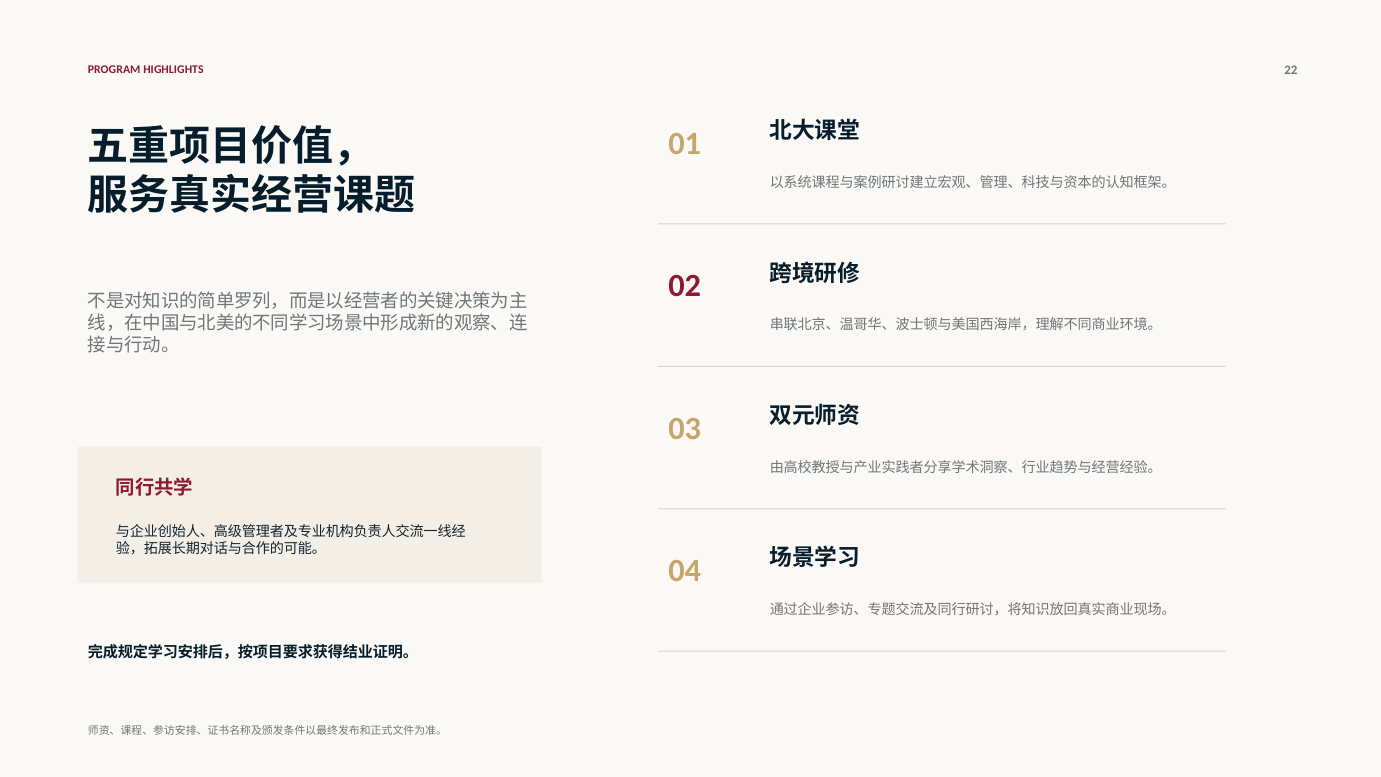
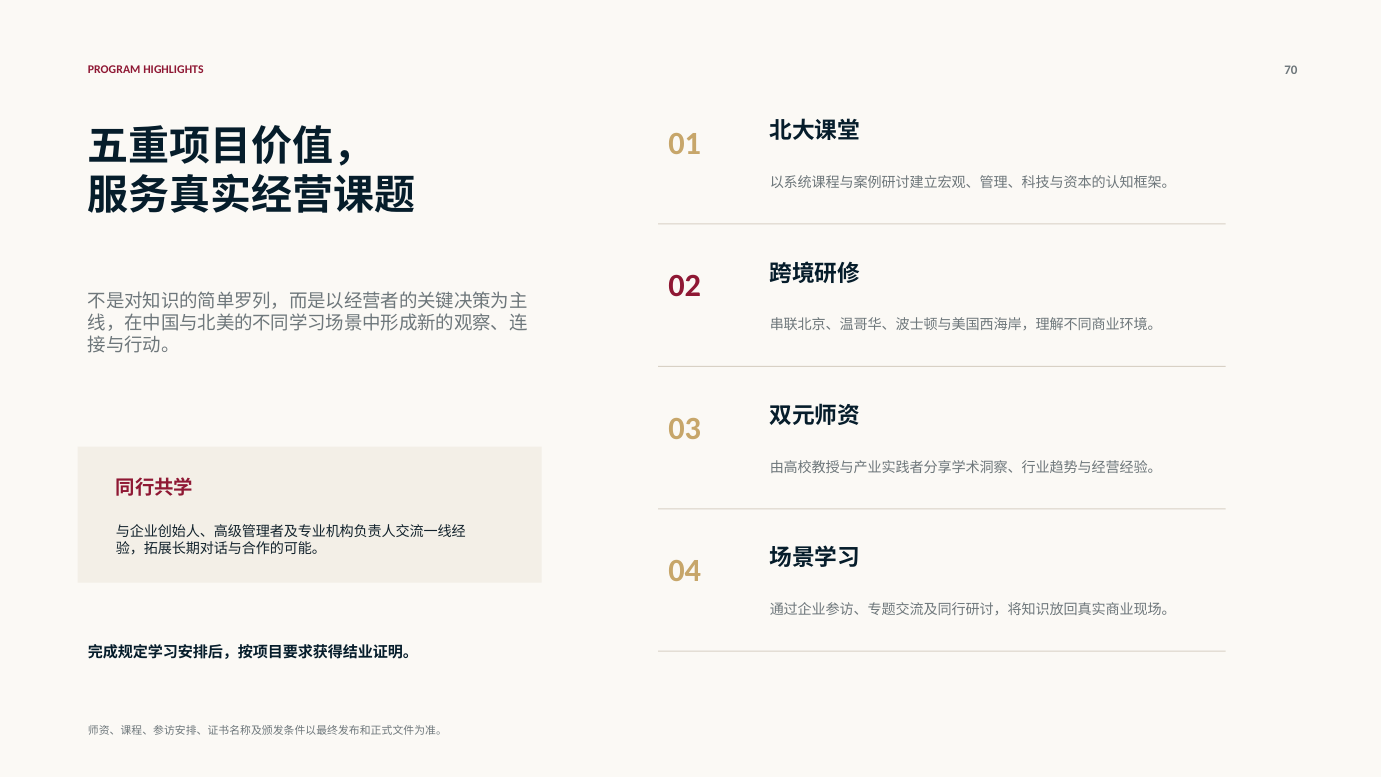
22: 22 -> 70
